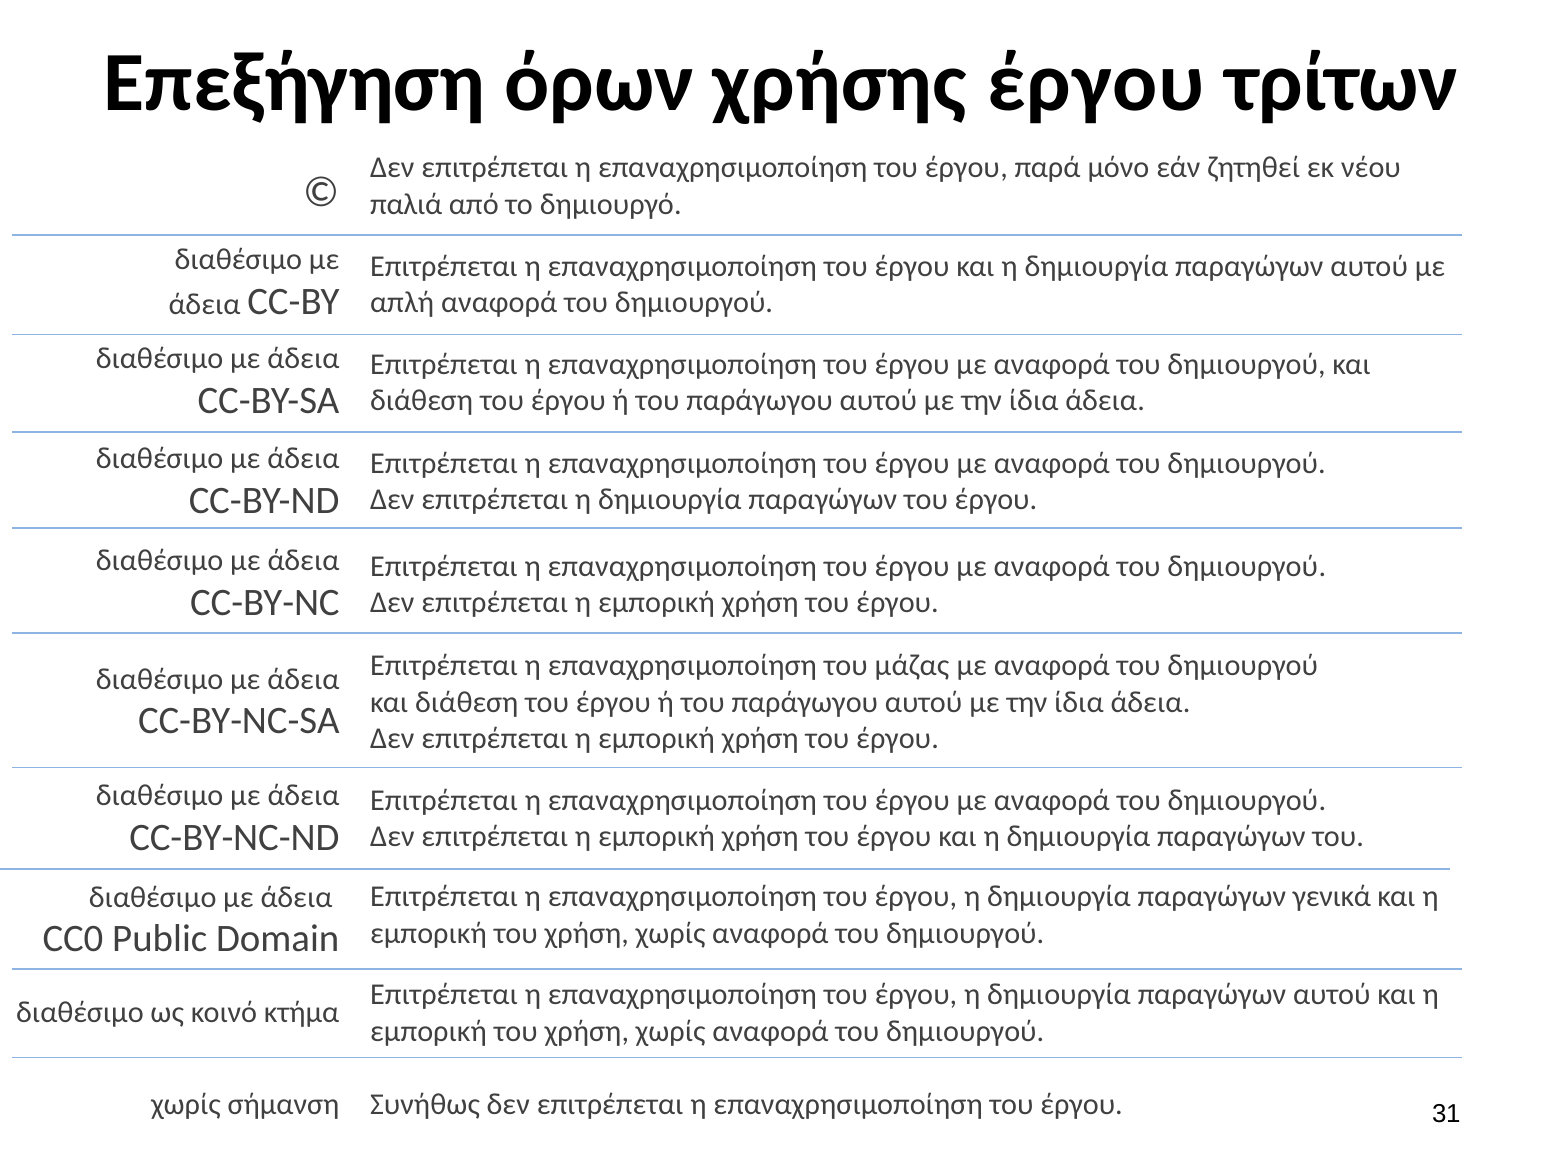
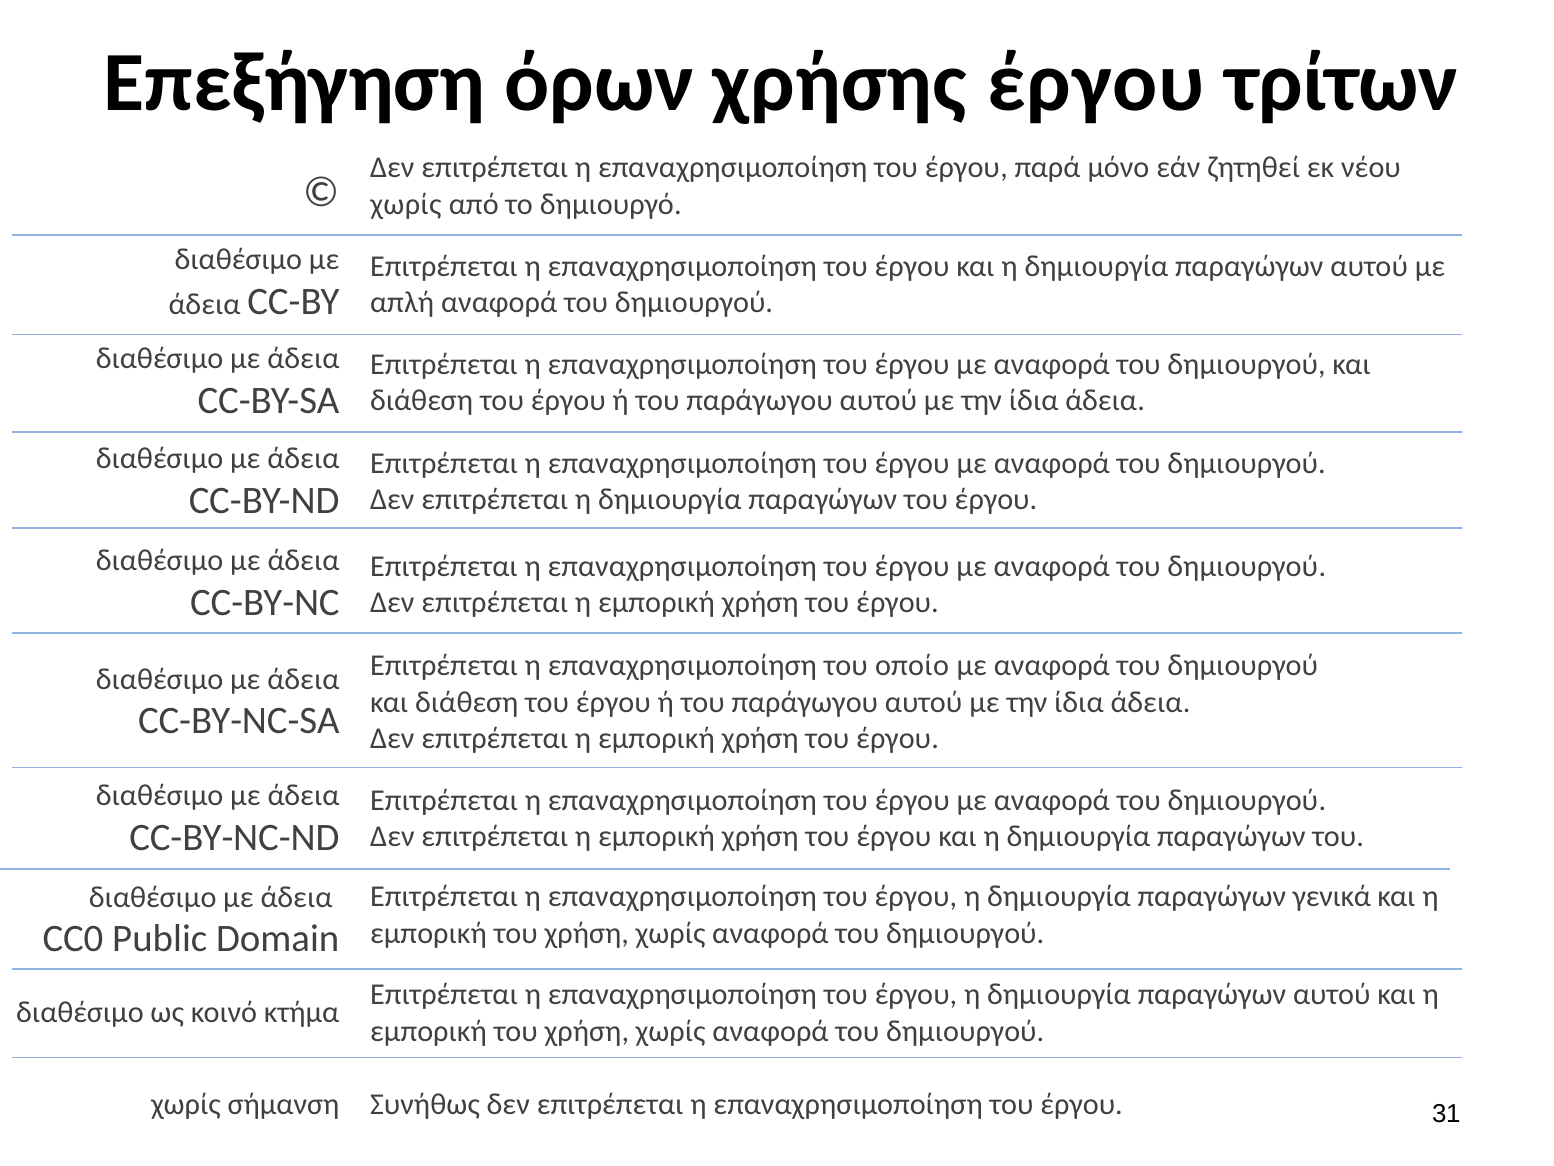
παλιά at (406, 204): παλιά -> χωρίς
μάζας: μάζας -> οποίο
